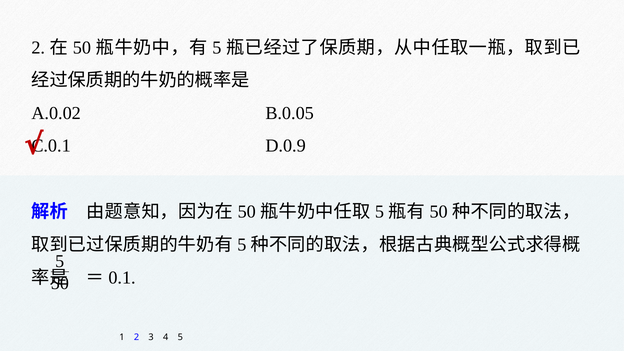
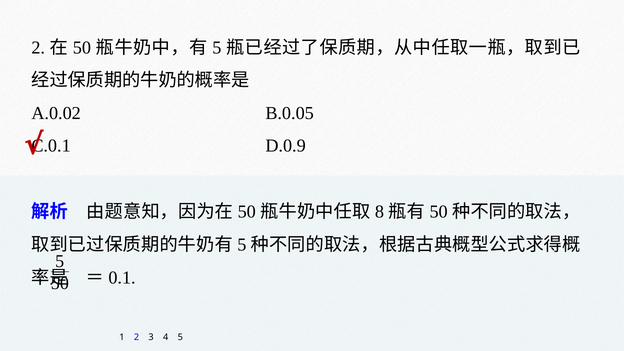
5 at (379, 212): 5 -> 8
